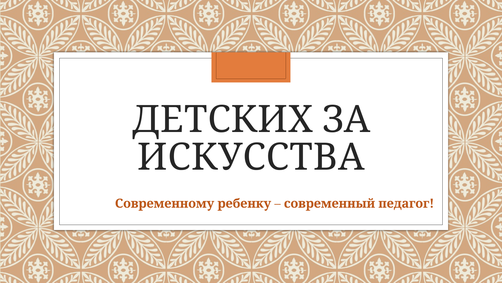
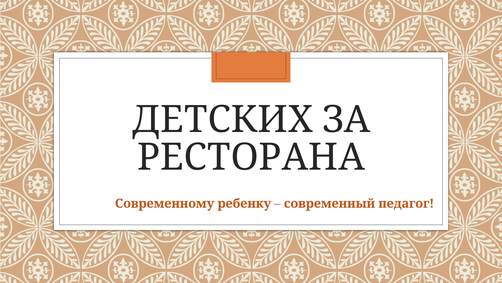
ИСКУССТВА: ИСКУССТВА -> РЕСТОРАНА
